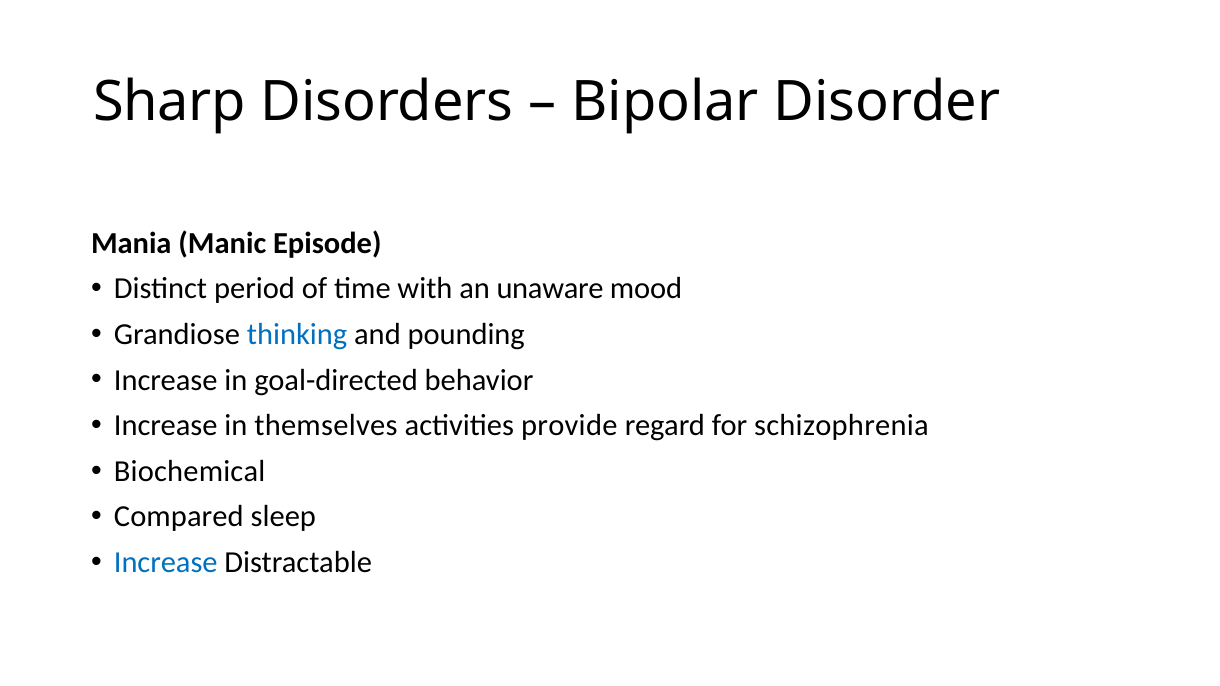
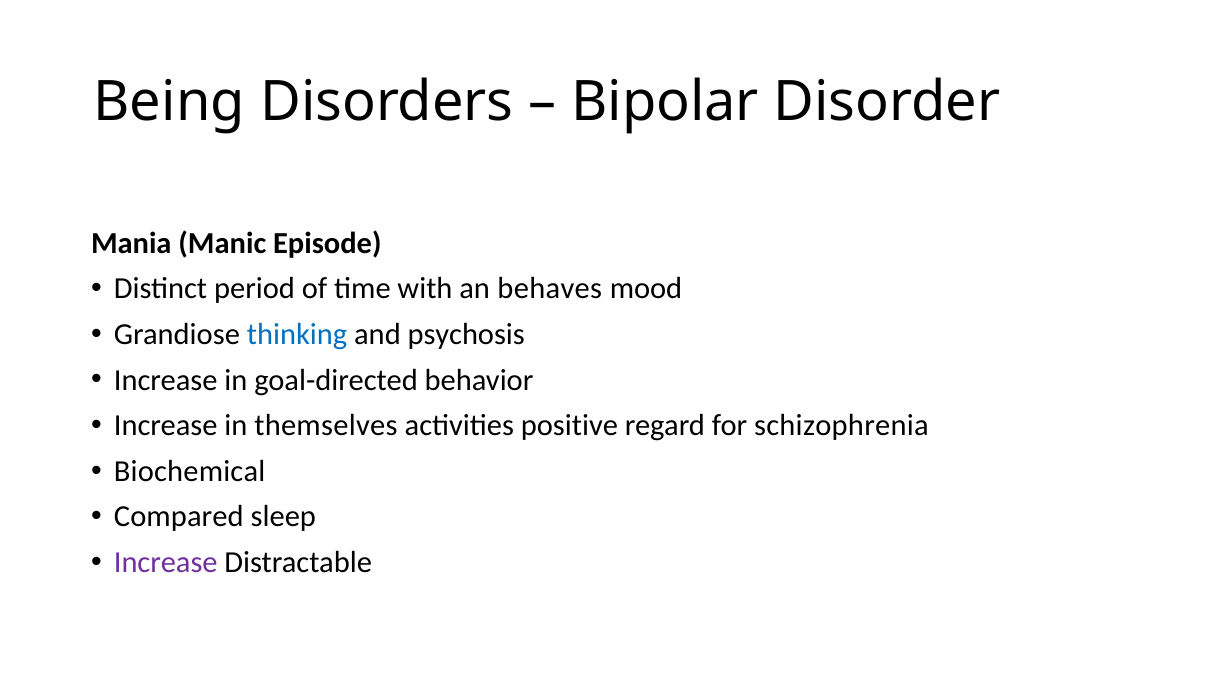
Sharp: Sharp -> Being
unaware: unaware -> behaves
pounding: pounding -> psychosis
provide: provide -> positive
Increase at (166, 563) colour: blue -> purple
